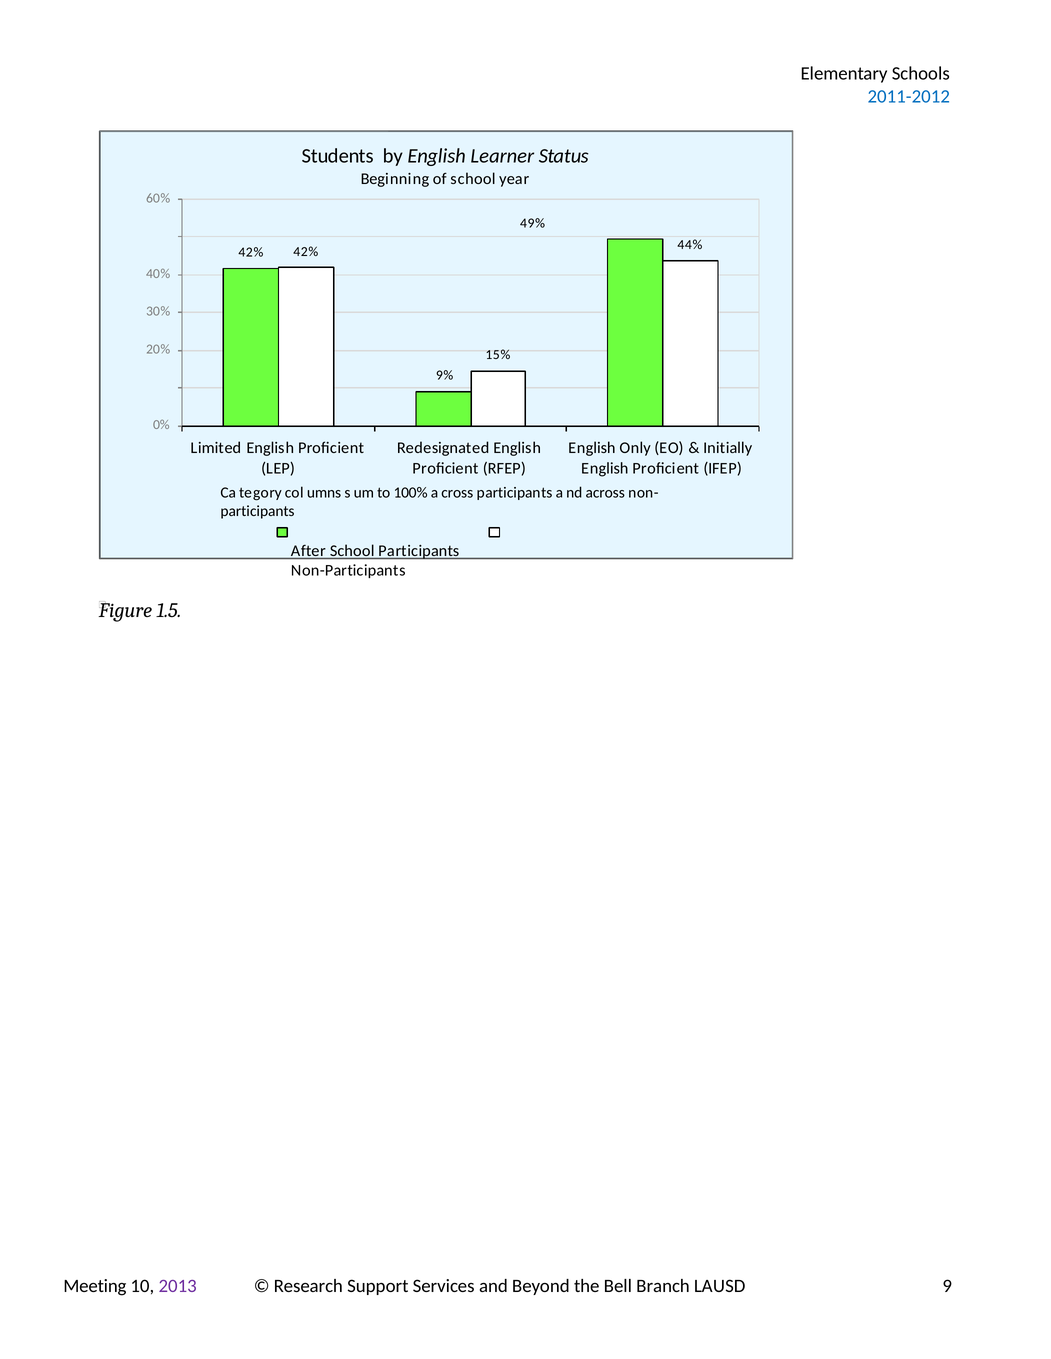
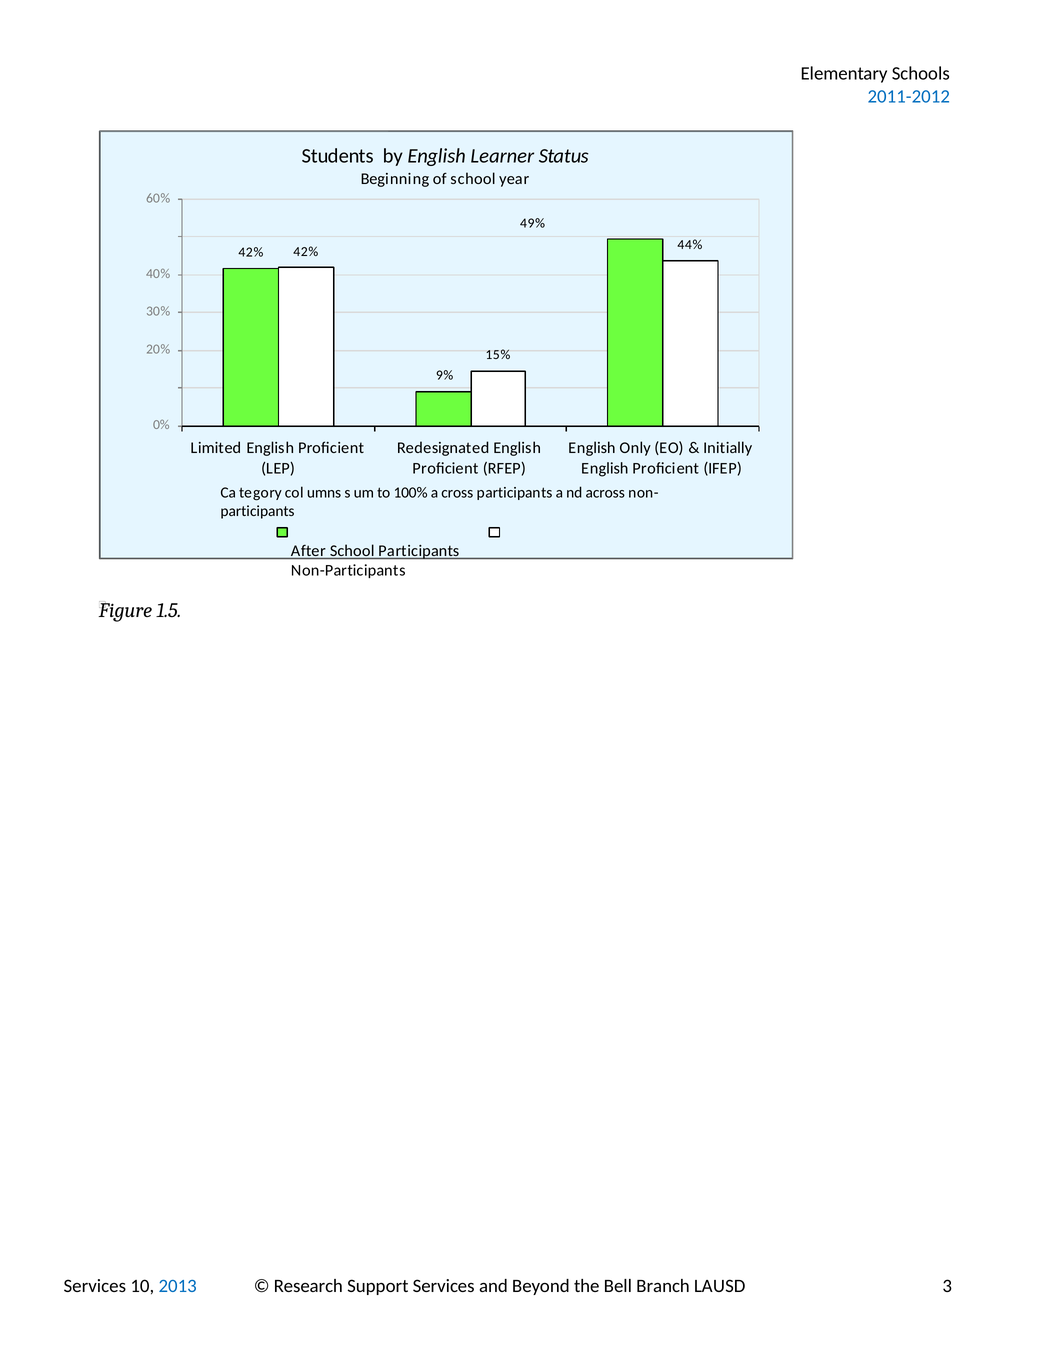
Meeting at (95, 1287): Meeting -> Services
2013 colour: purple -> blue
9: 9 -> 3
